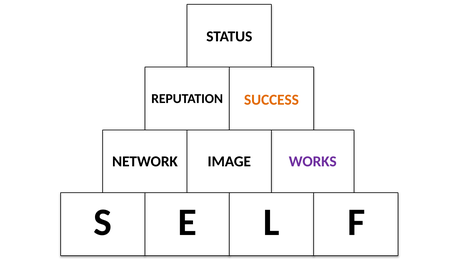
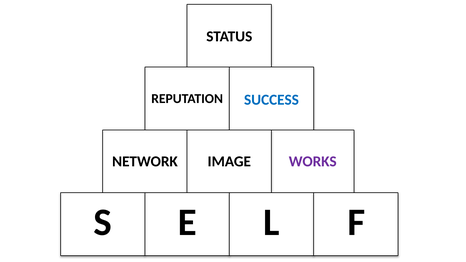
SUCCESS colour: orange -> blue
